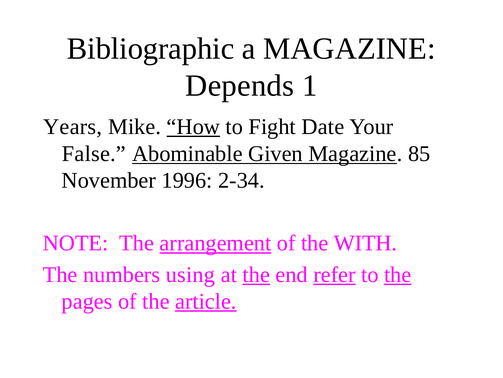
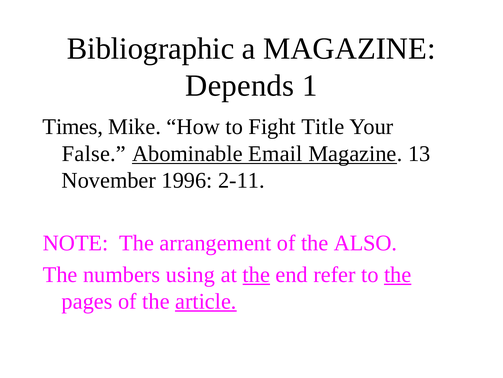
Years: Years -> Times
How underline: present -> none
Date: Date -> Title
Given: Given -> Email
85: 85 -> 13
2-34: 2-34 -> 2-11
arrangement underline: present -> none
WITH: WITH -> ALSO
refer underline: present -> none
